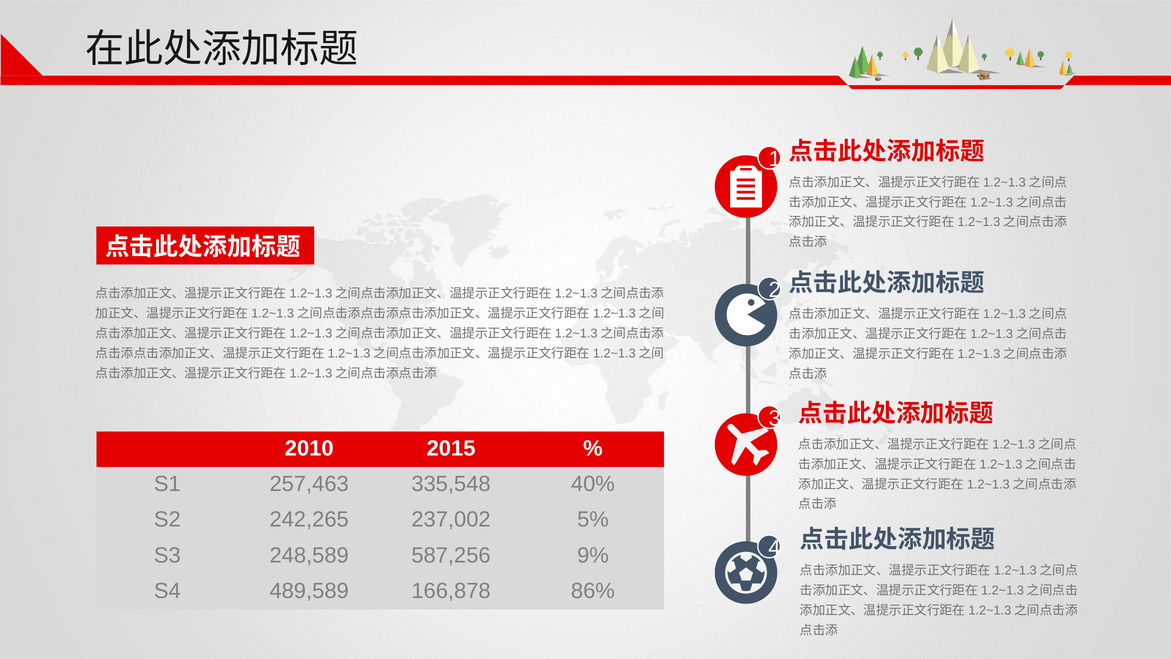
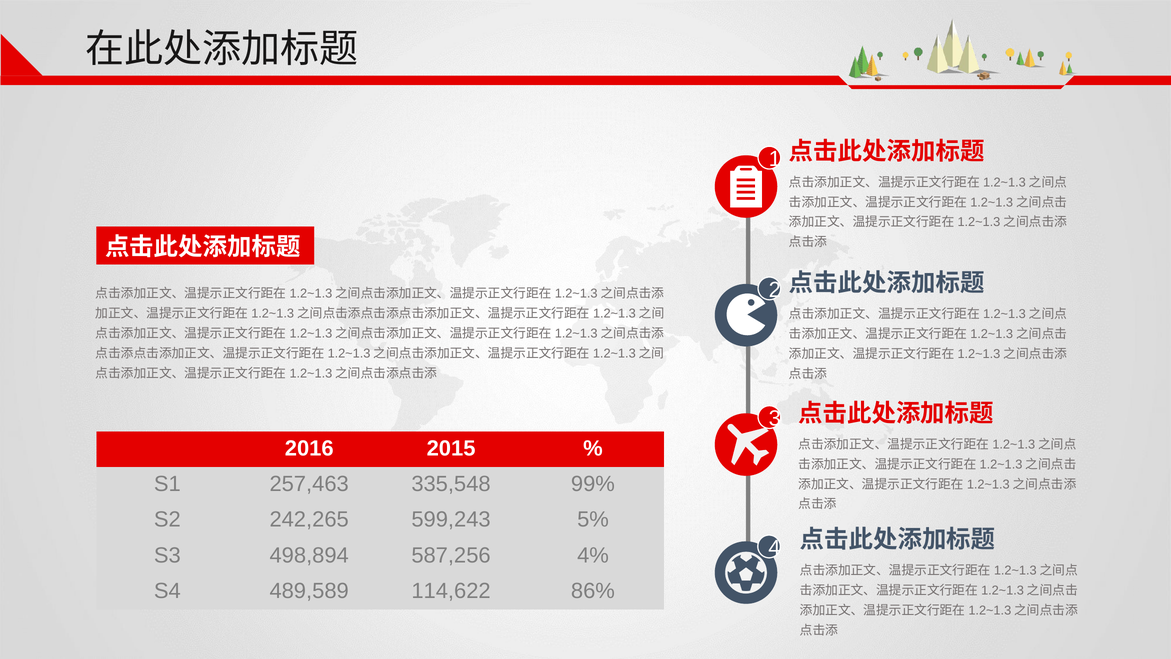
2010: 2010 -> 2016
40%: 40% -> 99%
237,002: 237,002 -> 599,243
248,589: 248,589 -> 498,894
9%: 9% -> 4%
166,878: 166,878 -> 114,622
